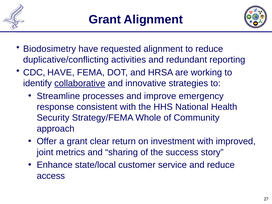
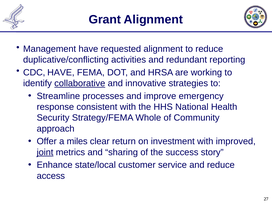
Biodosimetry: Biodosimetry -> Management
a grant: grant -> miles
joint underline: none -> present
